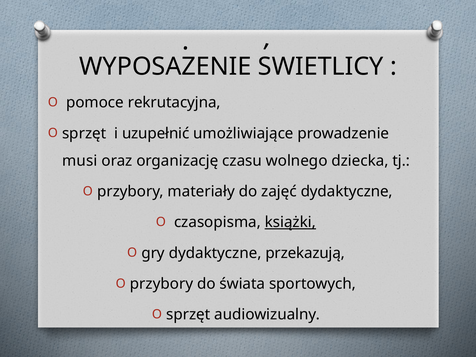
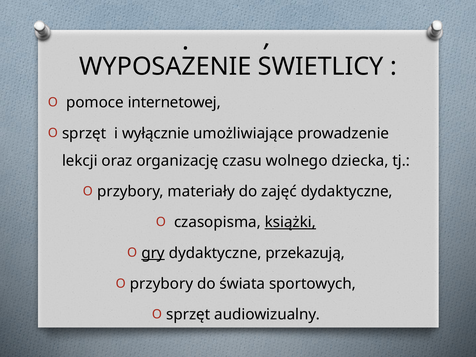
rekrutacyjna: rekrutacyjna -> internetowej
uzupełnić: uzupełnić -> wyłącznie
musi: musi -> lekcji
gry underline: none -> present
